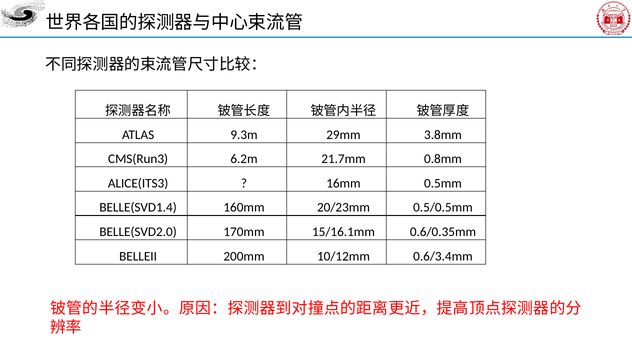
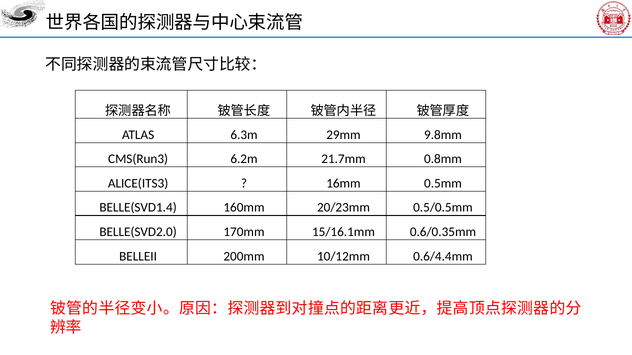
9.3m: 9.3m -> 6.3m
3.8mm: 3.8mm -> 9.8mm
0.6/3.4mm: 0.6/3.4mm -> 0.6/4.4mm
